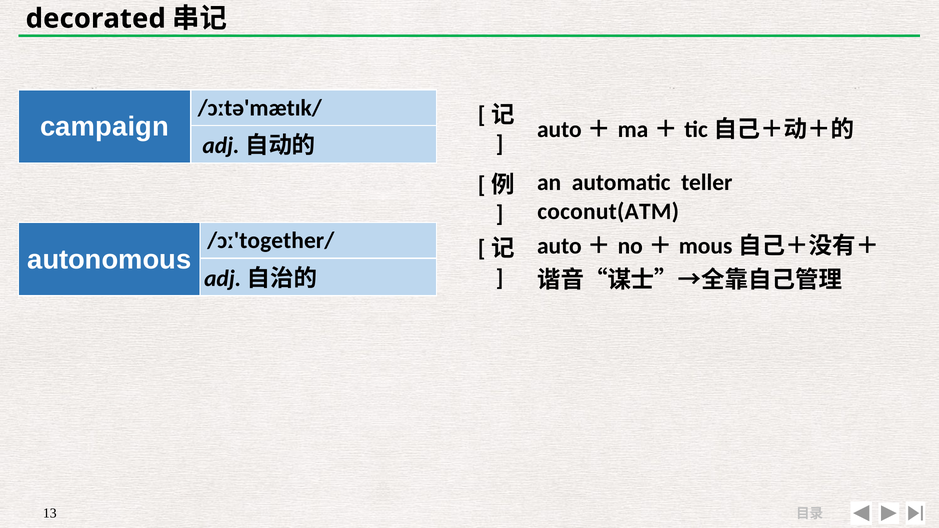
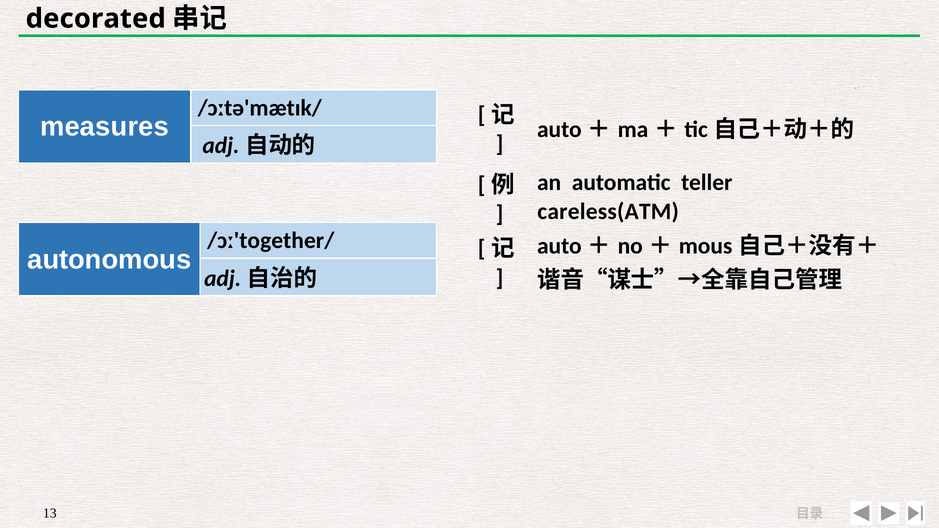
campaign: campaign -> measures
coconut(ATM: coconut(ATM -> careless(ATM
